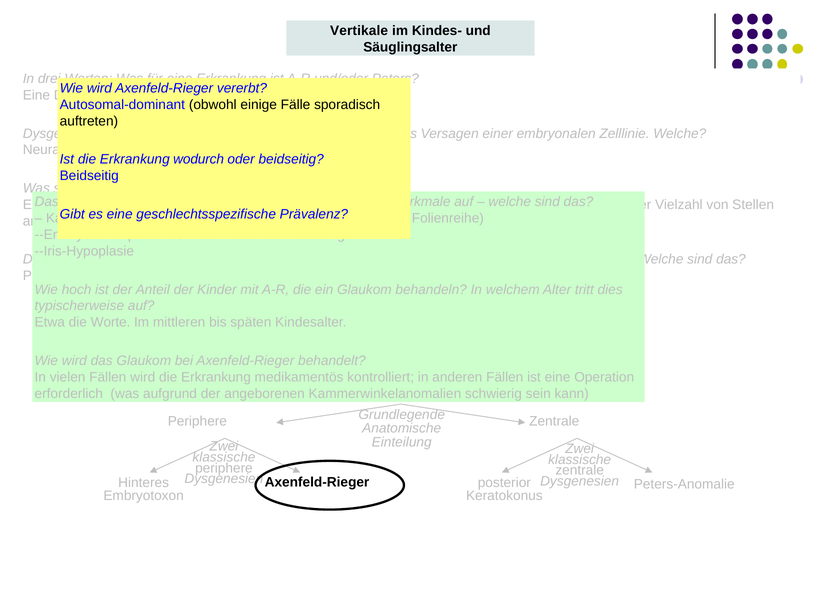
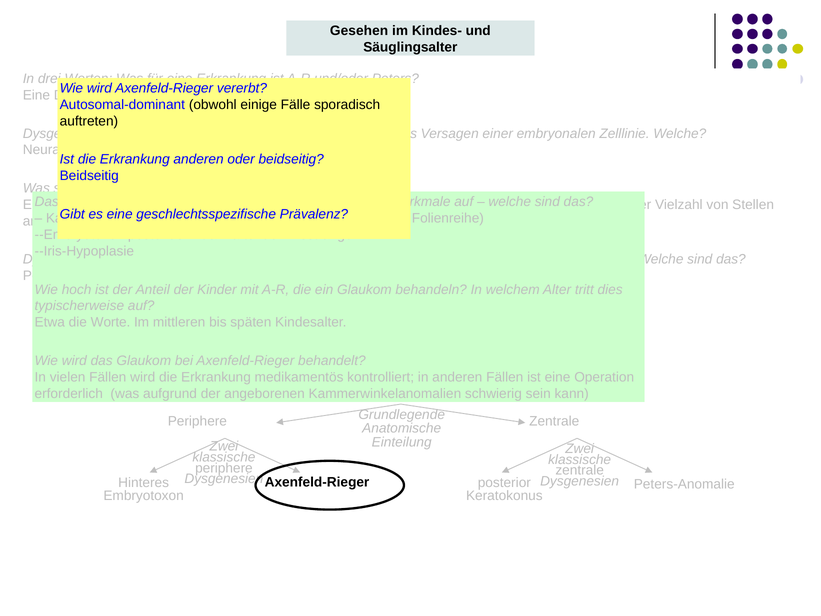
Vertikale: Vertikale -> Gesehen
Erkrankung wodurch: wodurch -> anderen
